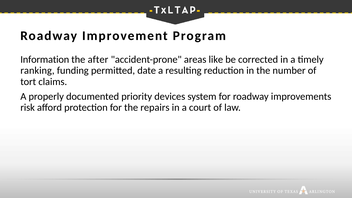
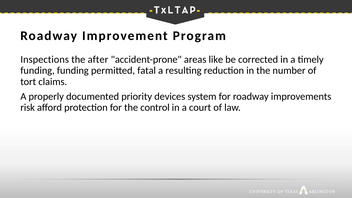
Information: Information -> Inspections
ranking at (37, 71): ranking -> funding
date: date -> fatal
repairs: repairs -> control
